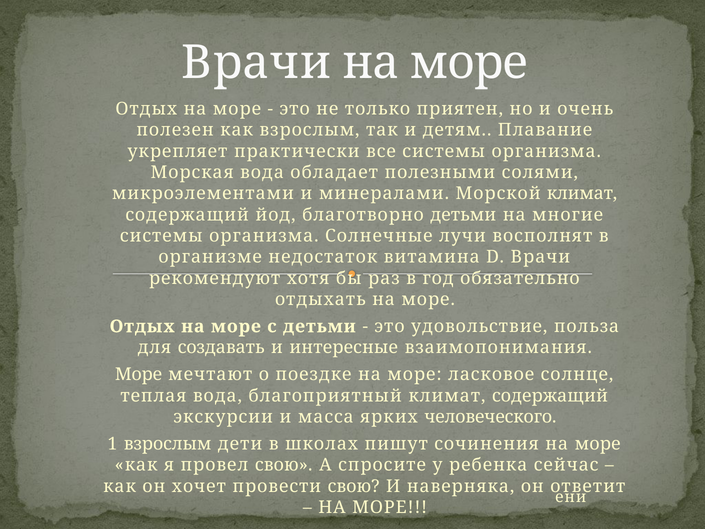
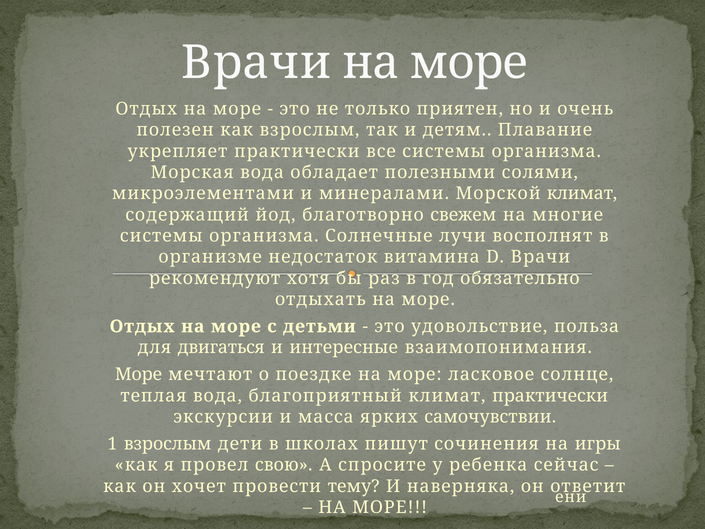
благотворно детьми: детьми -> свежем
создавать: создавать -> двигаться
благоприятный климат содержащий: содержащий -> практически
человеческого: человеческого -> самочувствии
сочинения на море: море -> игры
провести свою: свою -> тему
